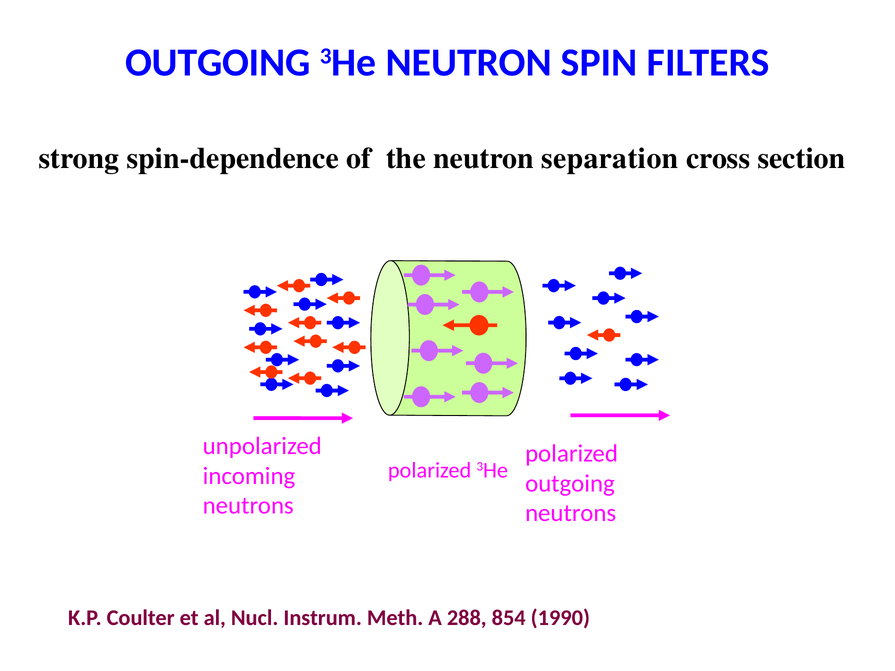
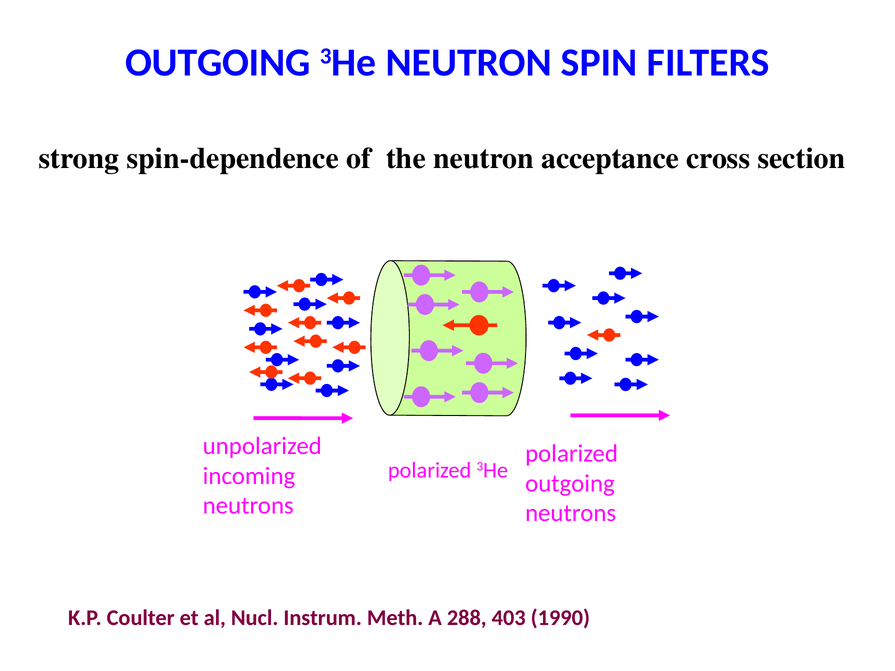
separation: separation -> acceptance
854: 854 -> 403
